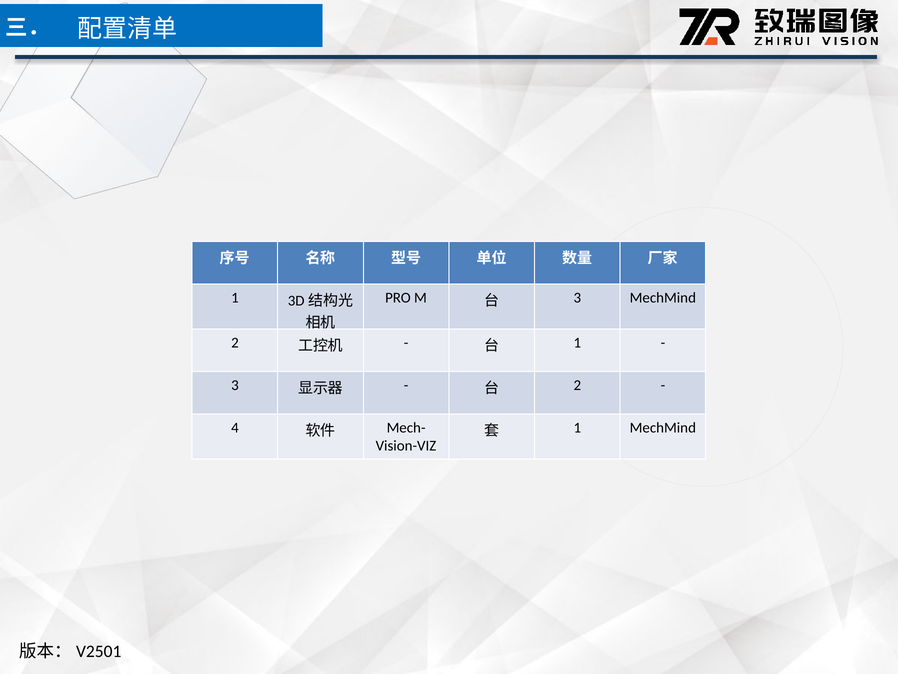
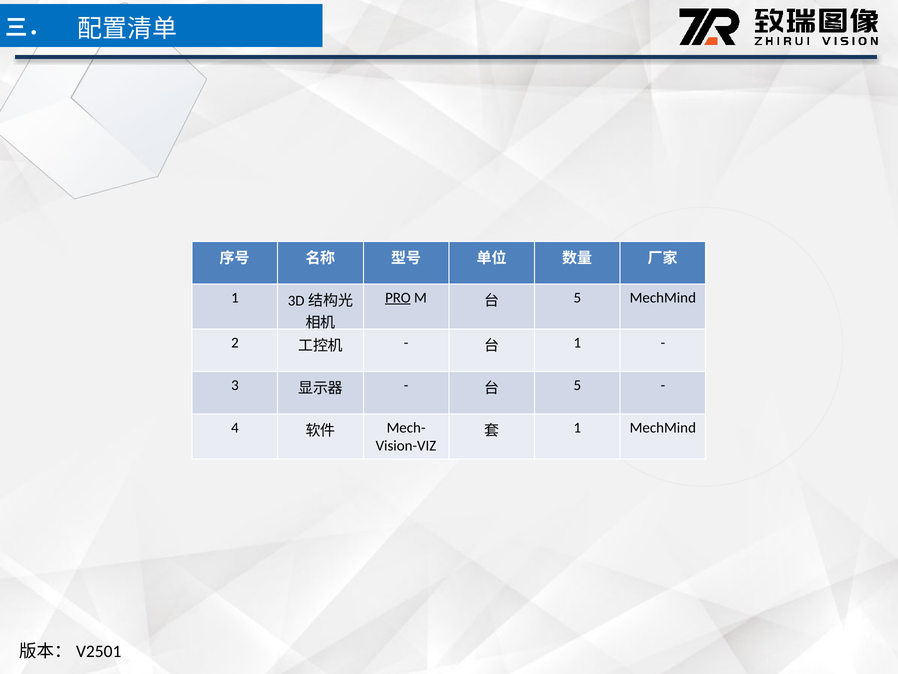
PRO underline: none -> present
3 at (577, 297): 3 -> 5
2 at (577, 385): 2 -> 5
